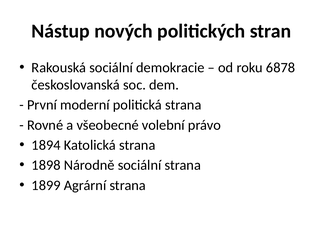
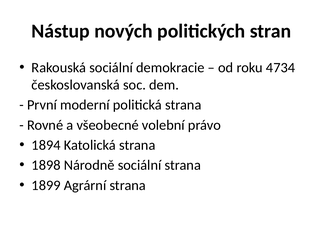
6878: 6878 -> 4734
